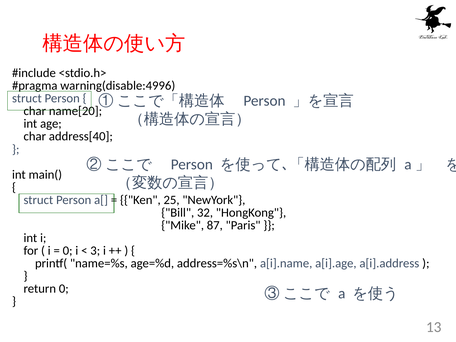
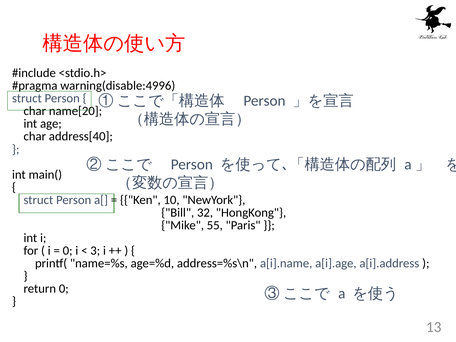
25: 25 -> 10
87: 87 -> 55
